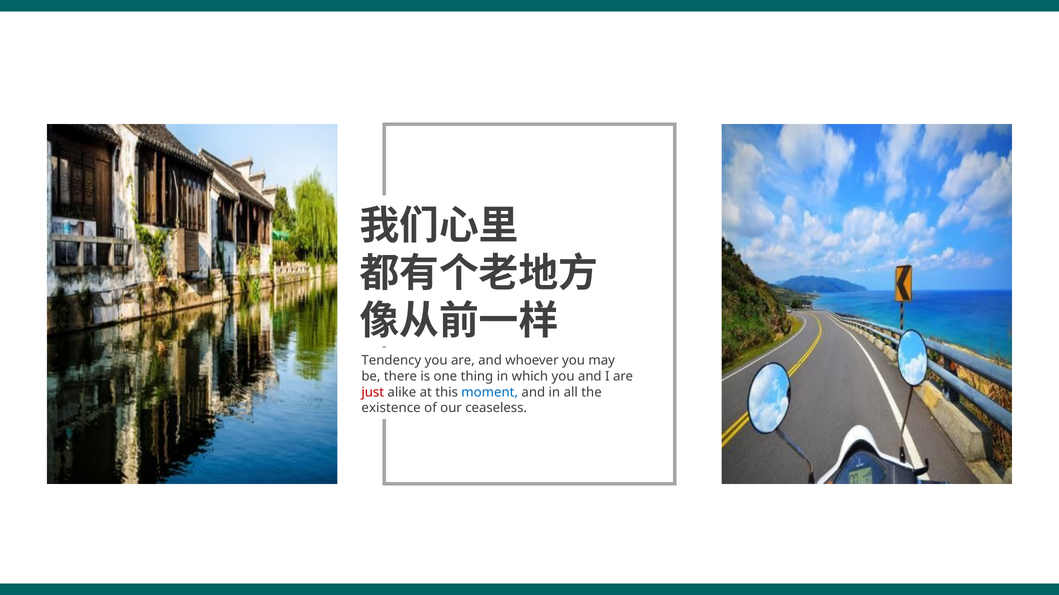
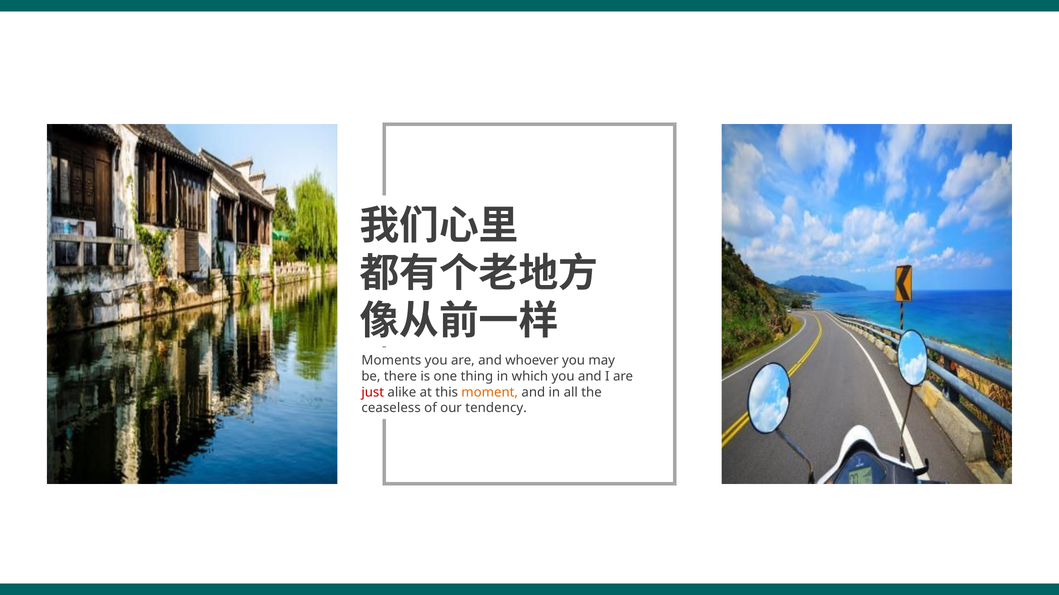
Tendency: Tendency -> Moments
moment colour: blue -> orange
existence: existence -> ceaseless
ceaseless: ceaseless -> tendency
